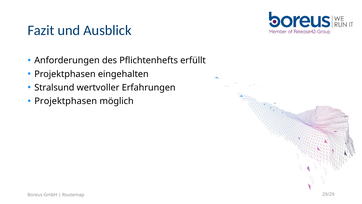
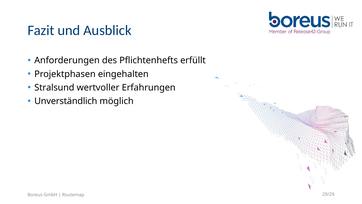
Projektphasen at (66, 101): Projektphasen -> Unverständlich
